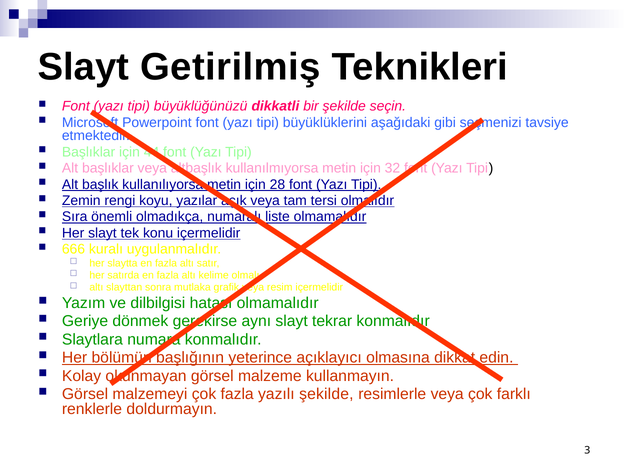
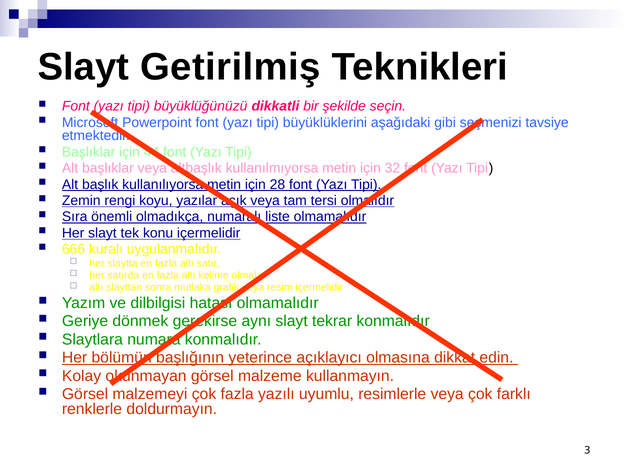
yazılı şekilde: şekilde -> uyumlu
